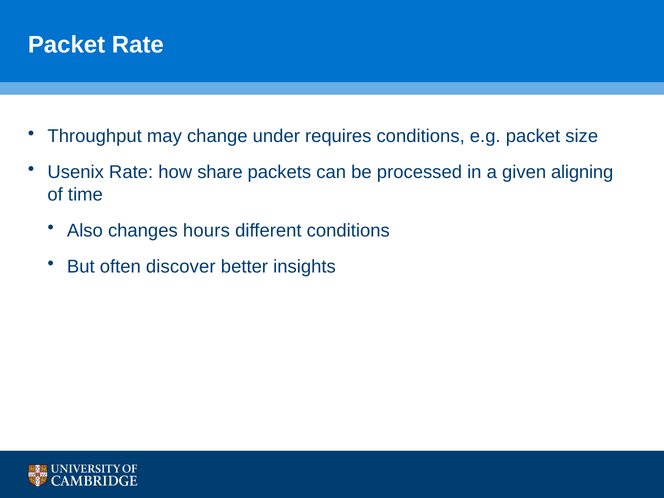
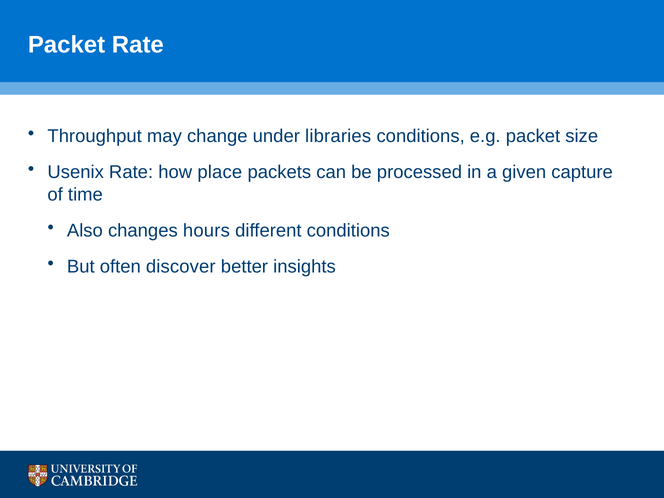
requires: requires -> libraries
share: share -> place
aligning: aligning -> capture
